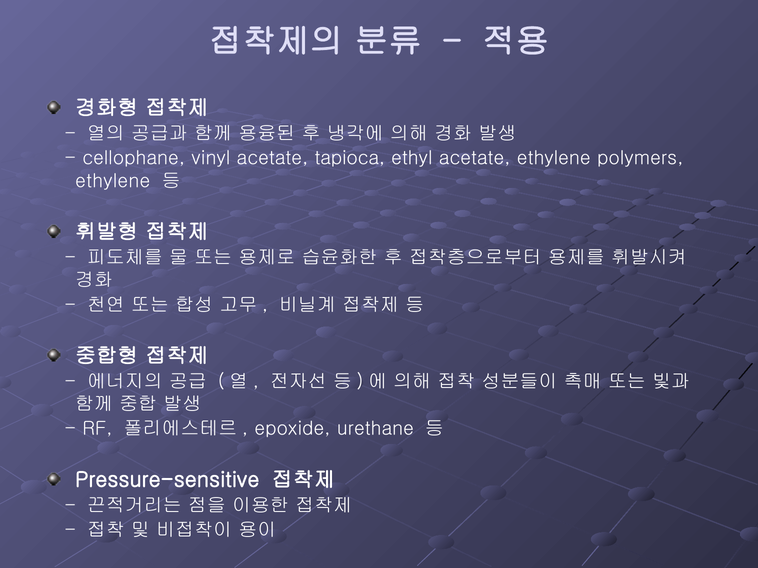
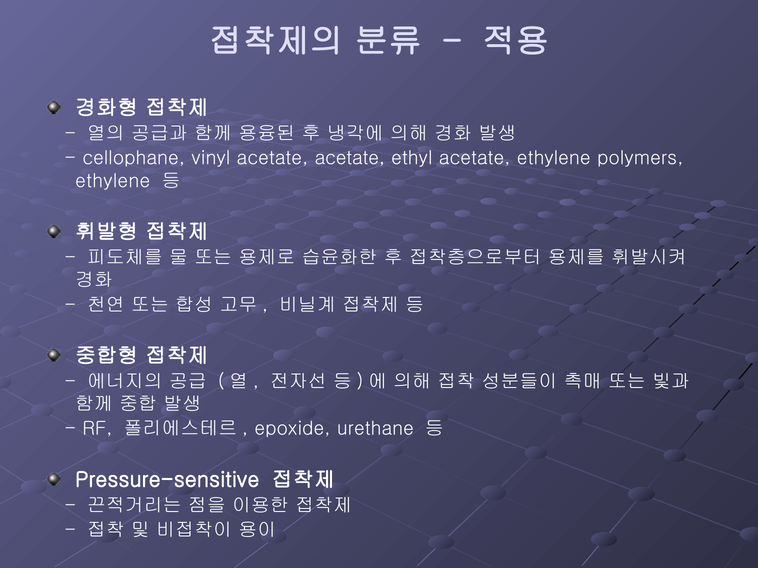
acetate tapioca: tapioca -> acetate
